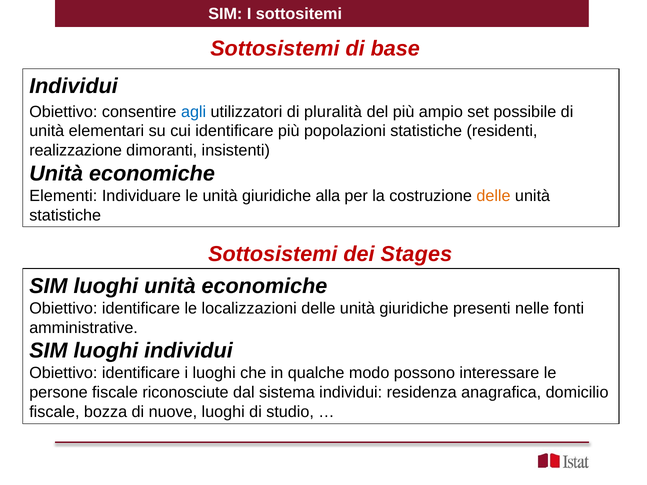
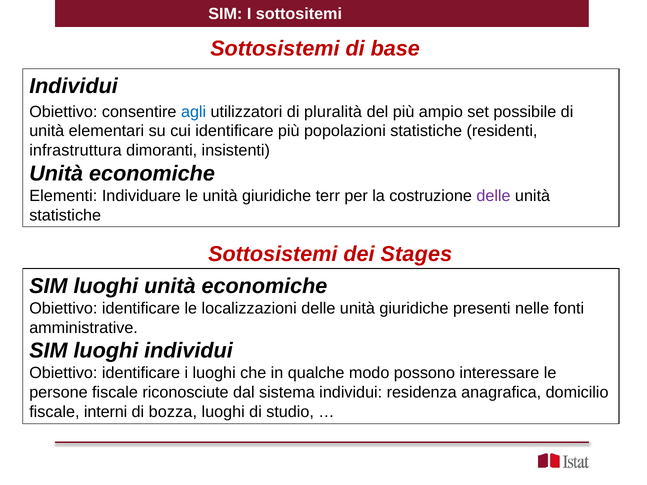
realizzazione: realizzazione -> infrastruttura
alla: alla -> terr
delle at (493, 196) colour: orange -> purple
bozza: bozza -> interni
nuove: nuove -> bozza
